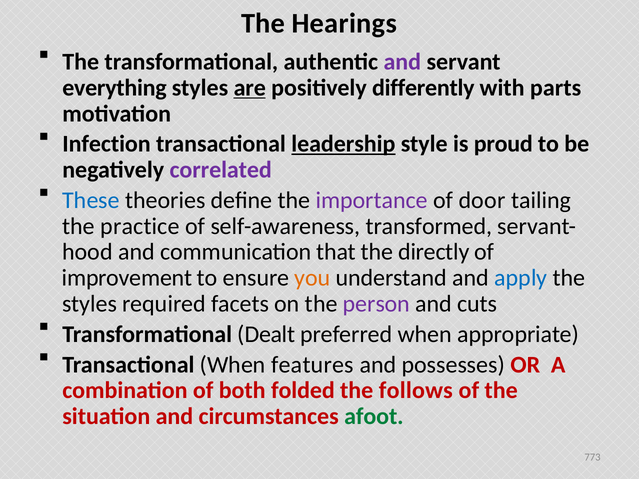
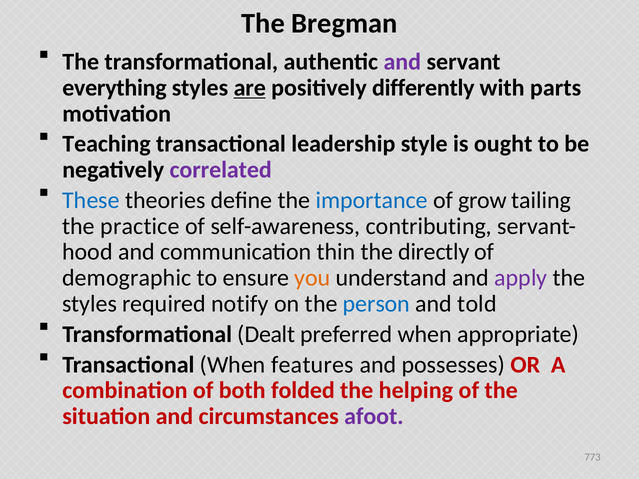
Hearings: Hearings -> Bregman
Infection: Infection -> Teaching
leadership underline: present -> none
proud: proud -> ought
importance colour: purple -> blue
door: door -> grow
transformed: transformed -> contributing
that: that -> thin
improvement: improvement -> demographic
apply colour: blue -> purple
facets: facets -> notify
person colour: purple -> blue
cuts: cuts -> told
follows: follows -> helping
afoot colour: green -> purple
